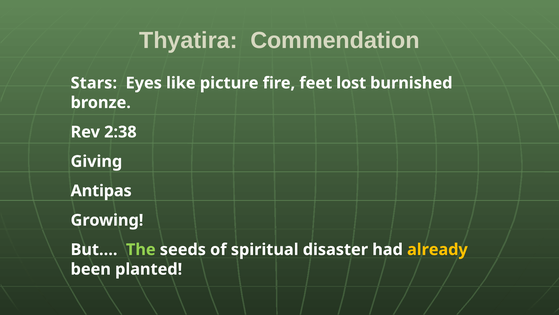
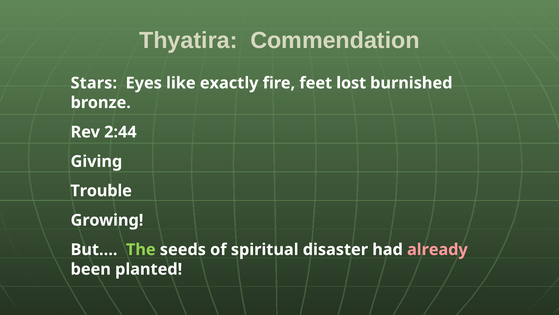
picture: picture -> exactly
2:38: 2:38 -> 2:44
Antipas: Antipas -> Trouble
already colour: yellow -> pink
